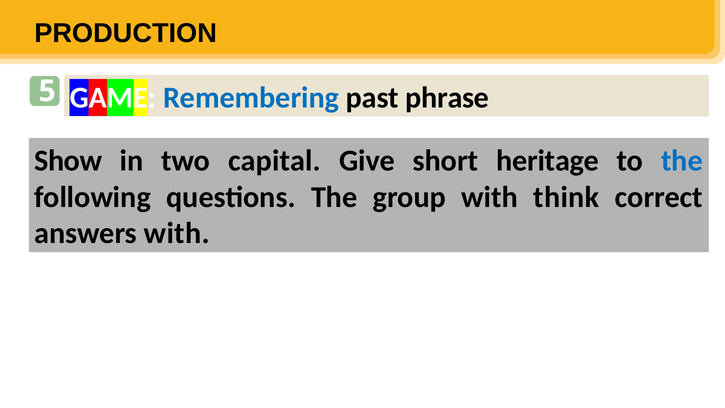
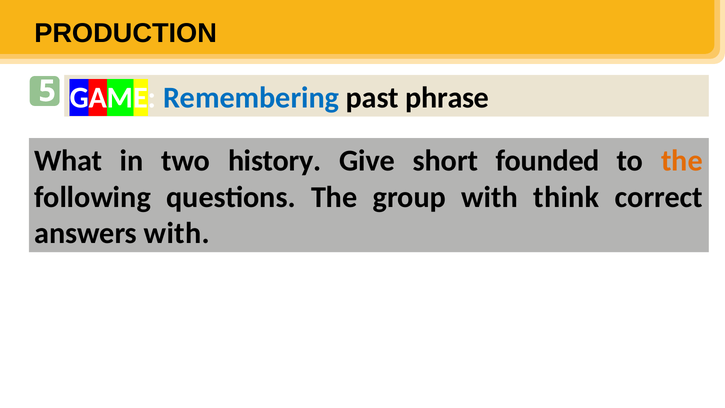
Show: Show -> What
capital: capital -> history
heritage: heritage -> founded
the at (682, 161) colour: blue -> orange
